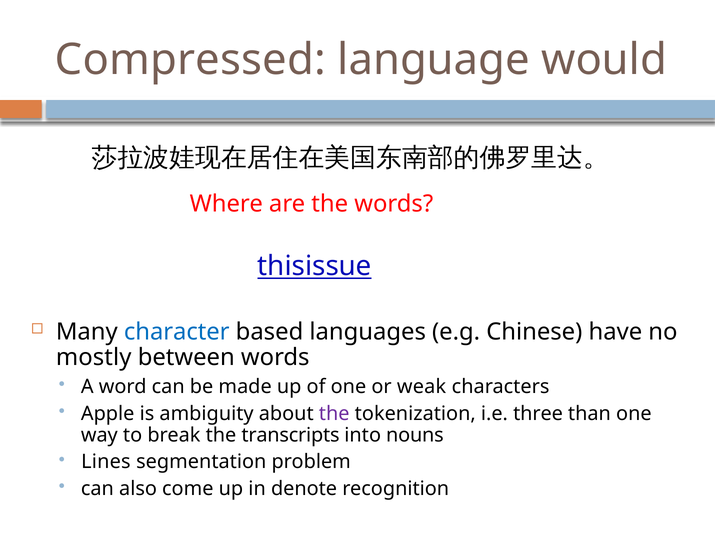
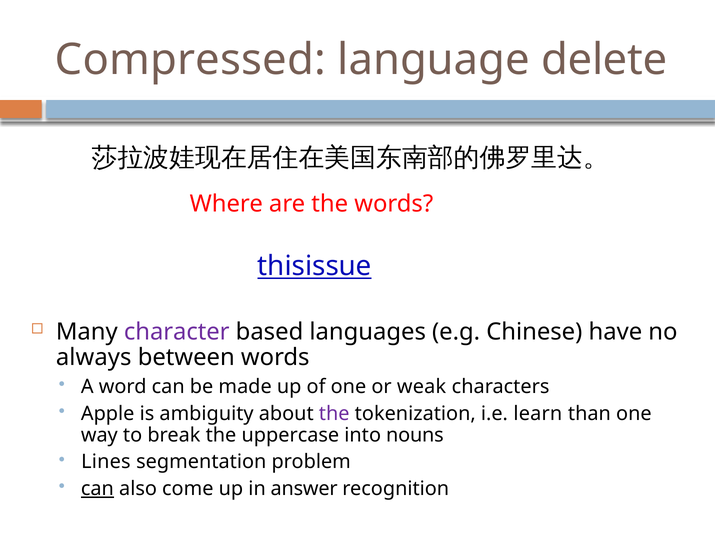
would: would -> delete
character colour: blue -> purple
mostly: mostly -> always
three: three -> learn
transcripts: transcripts -> uppercase
can at (97, 489) underline: none -> present
denote: denote -> answer
